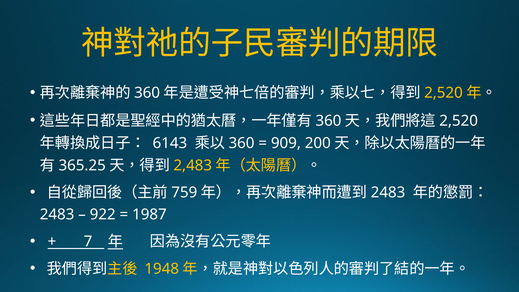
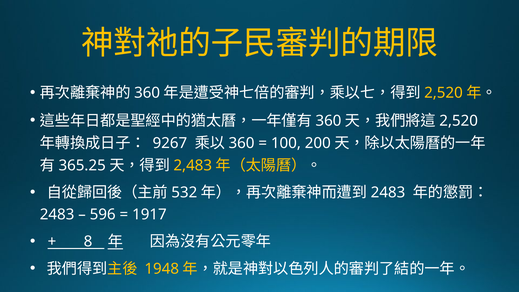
6143: 6143 -> 9267
909: 909 -> 100
759: 759 -> 532
922: 922 -> 596
1987: 1987 -> 1917
7: 7 -> 8
